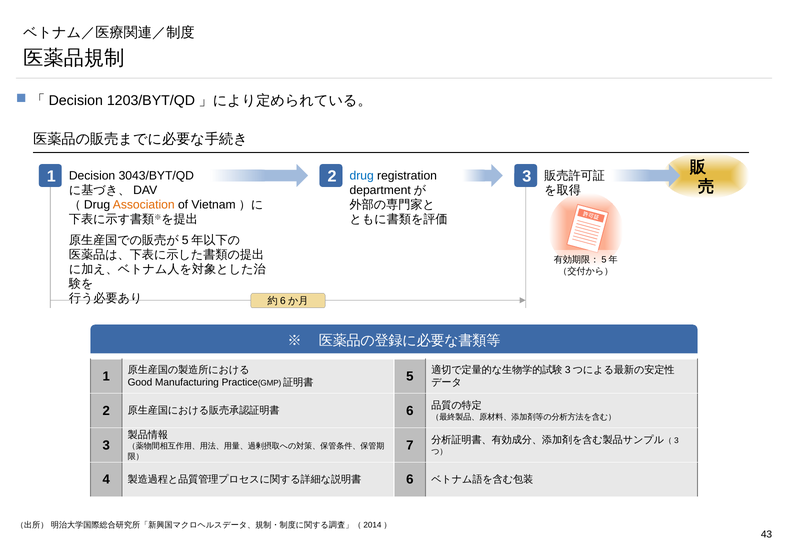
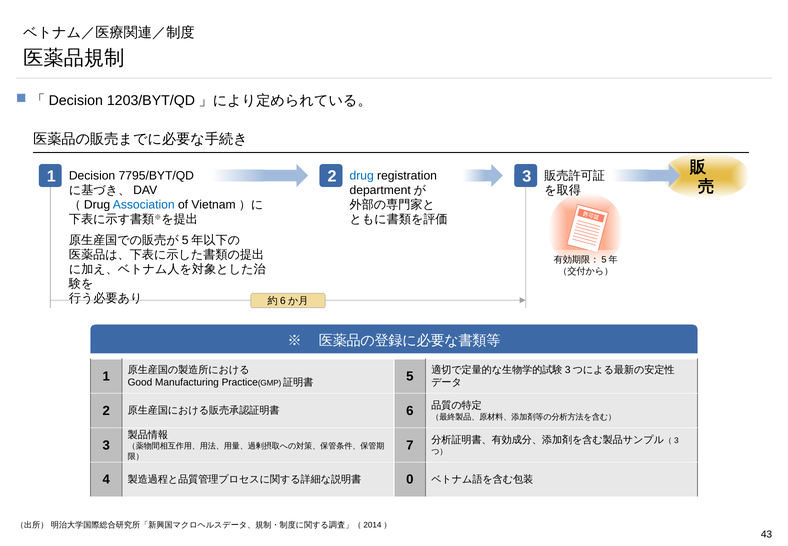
3043/BYT/QD: 3043/BYT/QD -> 7795/BYT/QD
Association colour: orange -> blue
6 at (410, 479): 6 -> 0
